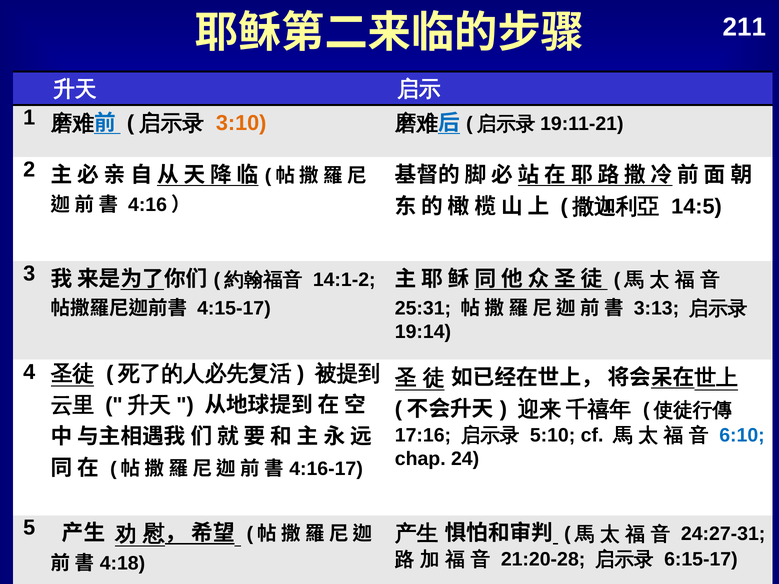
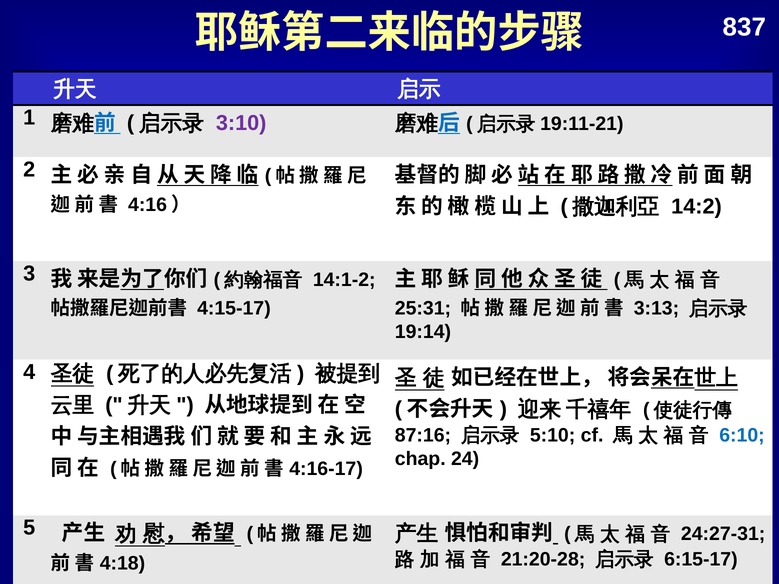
211: 211 -> 837
3:10 colour: orange -> purple
14:5: 14:5 -> 14:2
17:16: 17:16 -> 87:16
